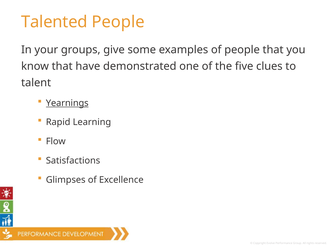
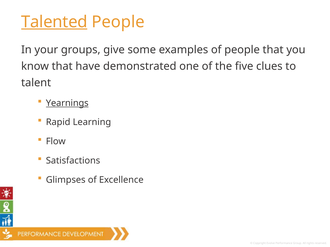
Talented underline: none -> present
